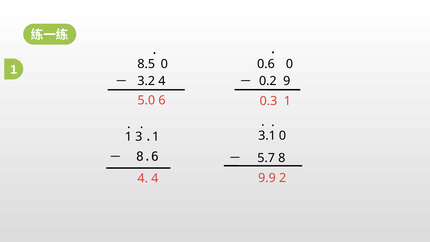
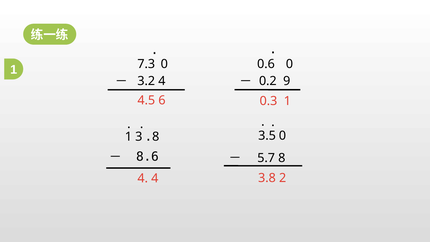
8.5: 8.5 -> 7.3
5.0: 5.0 -> 4.5
1 at (156, 137): 1 -> 8
3.1: 3.1 -> 3.5
9.9: 9.9 -> 3.8
